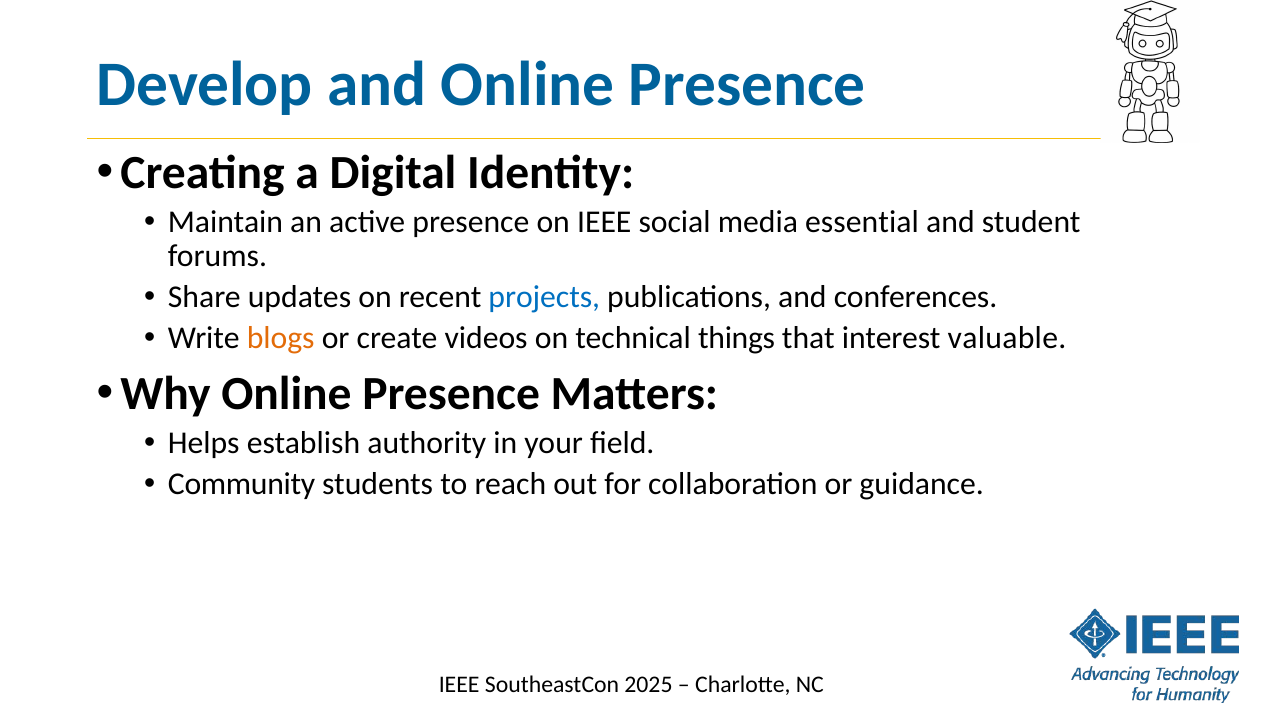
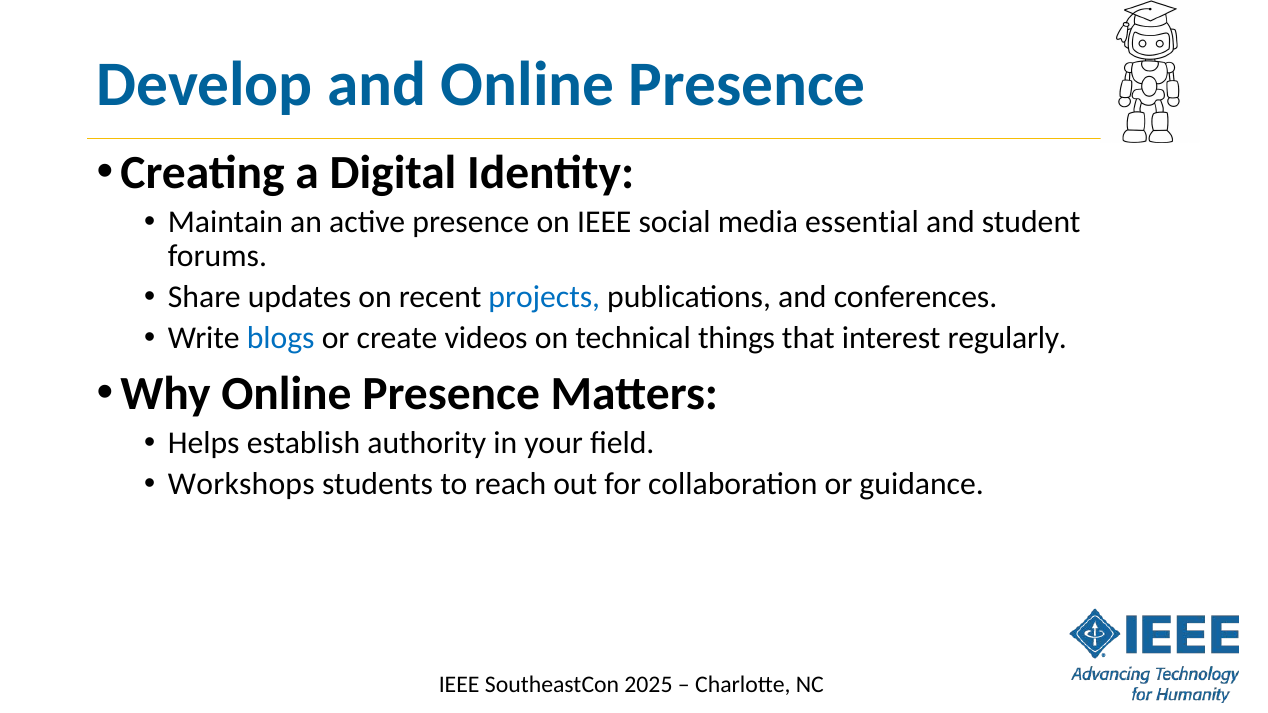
blogs colour: orange -> blue
valuable: valuable -> regularly
Community: Community -> Workshops
